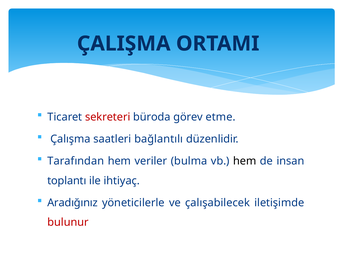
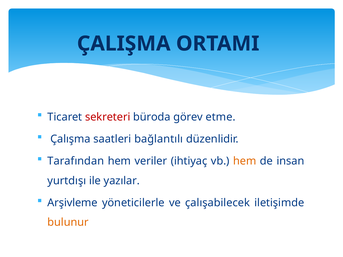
bulma: bulma -> ihtiyaç
hem at (245, 161) colour: black -> orange
toplantı: toplantı -> yurtdışı
ihtiyaç: ihtiyaç -> yazılar
Aradığınız: Aradığınız -> Arşivleme
bulunur colour: red -> orange
